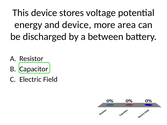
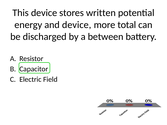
voltage: voltage -> written
area: area -> total
